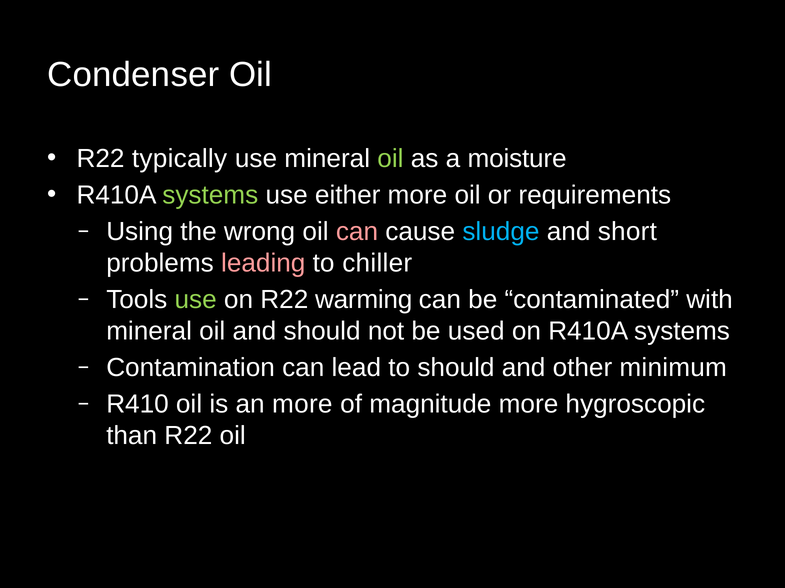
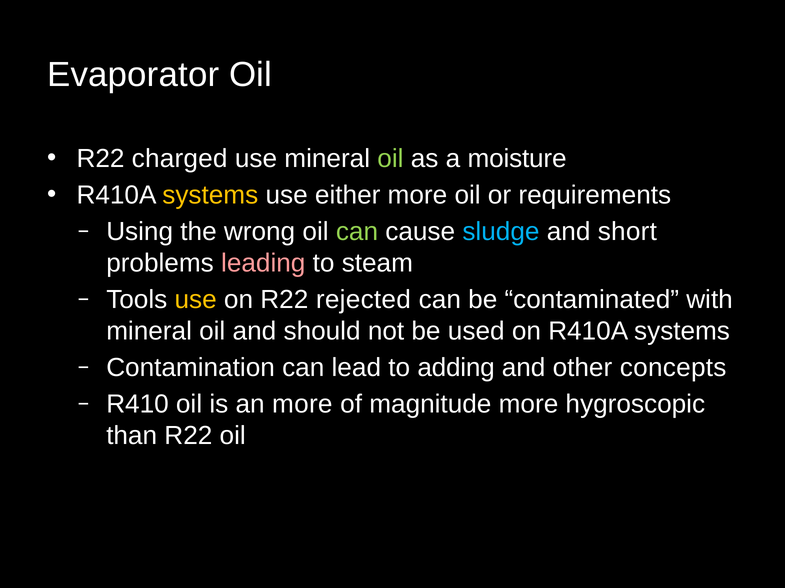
Condenser: Condenser -> Evaporator
typically: typically -> charged
systems at (210, 195) colour: light green -> yellow
can at (357, 232) colour: pink -> light green
chiller: chiller -> steam
use at (196, 300) colour: light green -> yellow
warming: warming -> rejected
to should: should -> adding
minimum: minimum -> concepts
